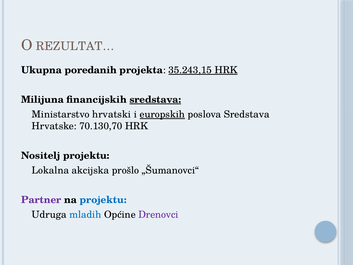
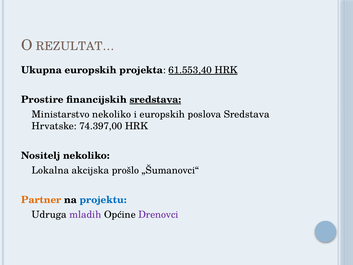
Ukupna poredanih: poredanih -> europskih
35.243,15: 35.243,15 -> 61.553,40
Milijuna: Milijuna -> Prostire
Ministarstvo hrvatski: hrvatski -> nekoliko
europskih at (162, 114) underline: present -> none
70.130,70: 70.130,70 -> 74.397,00
Nositelj projektu: projektu -> nekoliko
Partner colour: purple -> orange
mladih colour: blue -> purple
